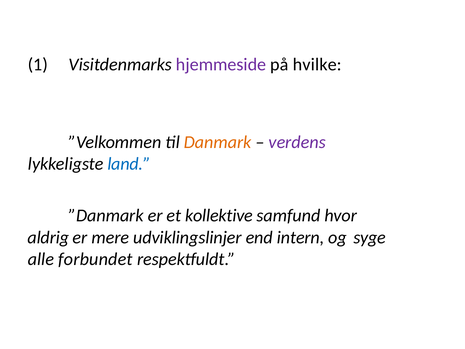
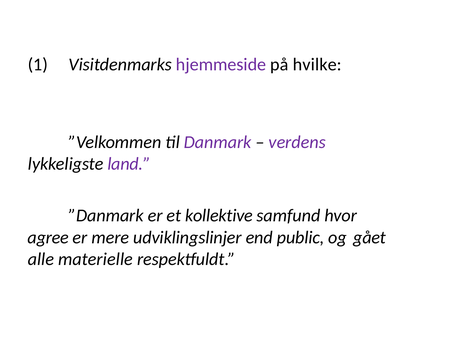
Danmark colour: orange -> purple
land colour: blue -> purple
aldrig: aldrig -> agree
intern: intern -> public
syge: syge -> gået
forbundet: forbundet -> materielle
